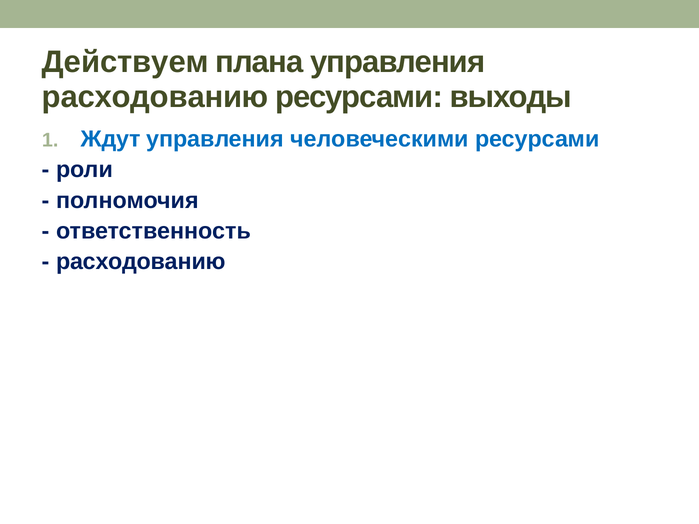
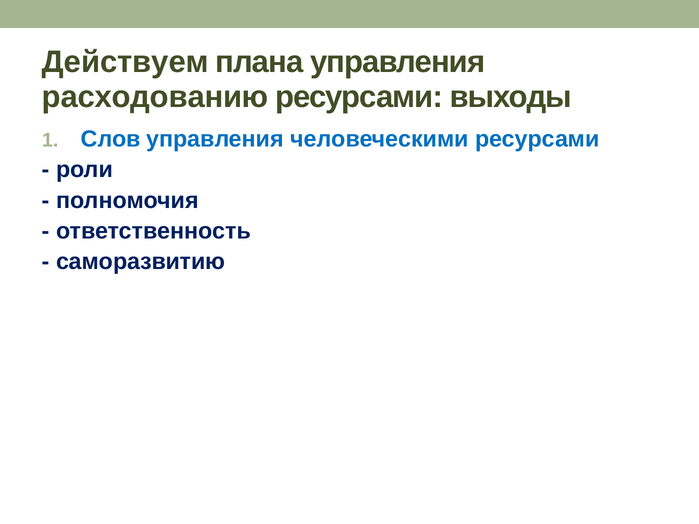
Ждут: Ждут -> Слов
расходованию at (141, 262): расходованию -> саморазвитию
